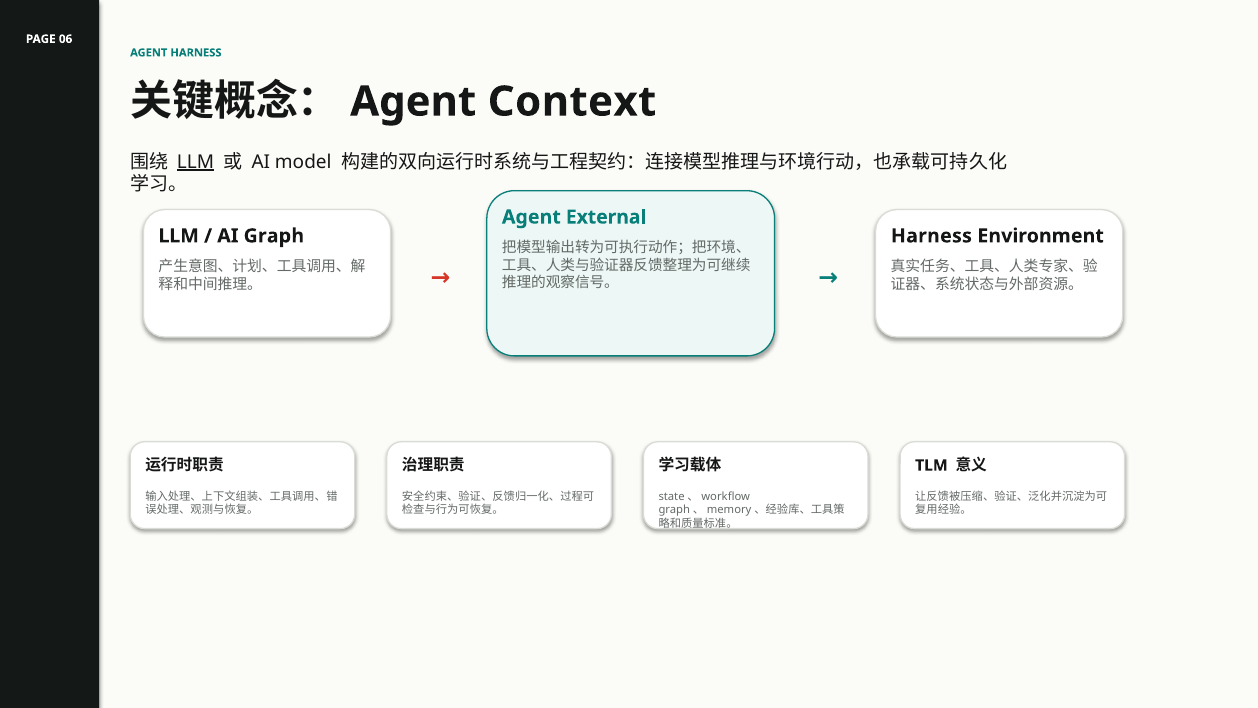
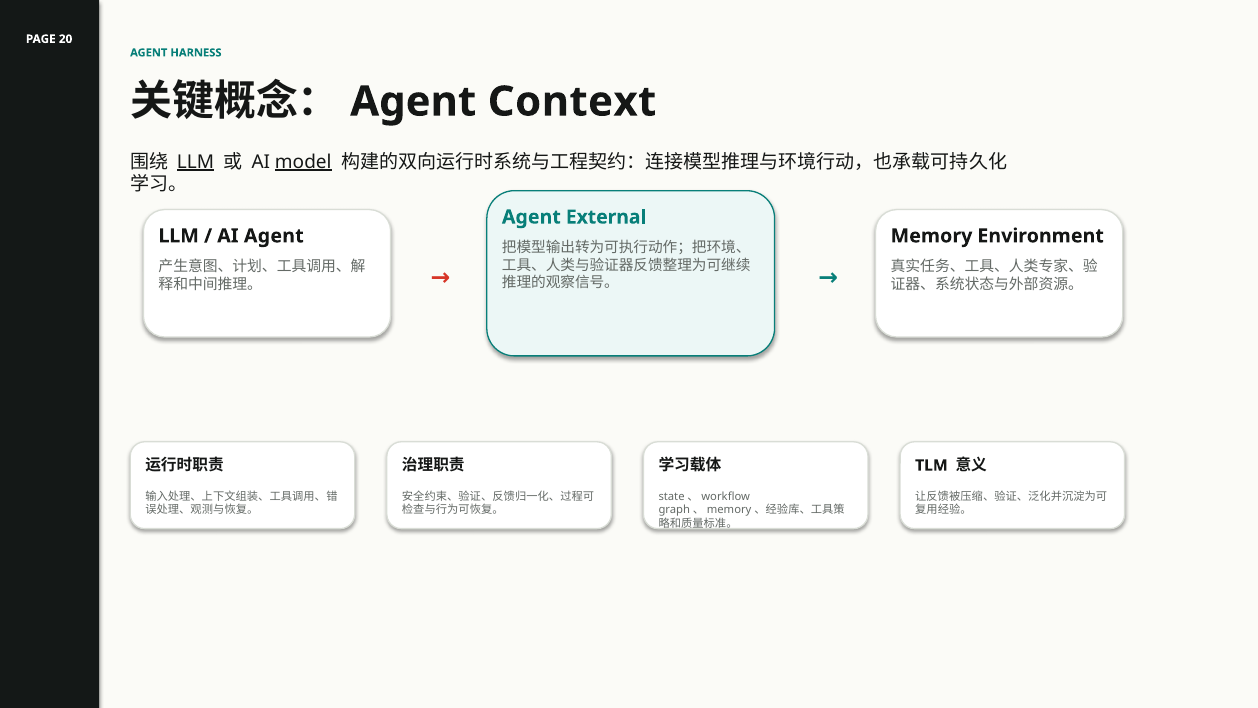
06: 06 -> 20
model underline: none -> present
AI Graph: Graph -> Agent
Harness at (931, 236): Harness -> Memory
